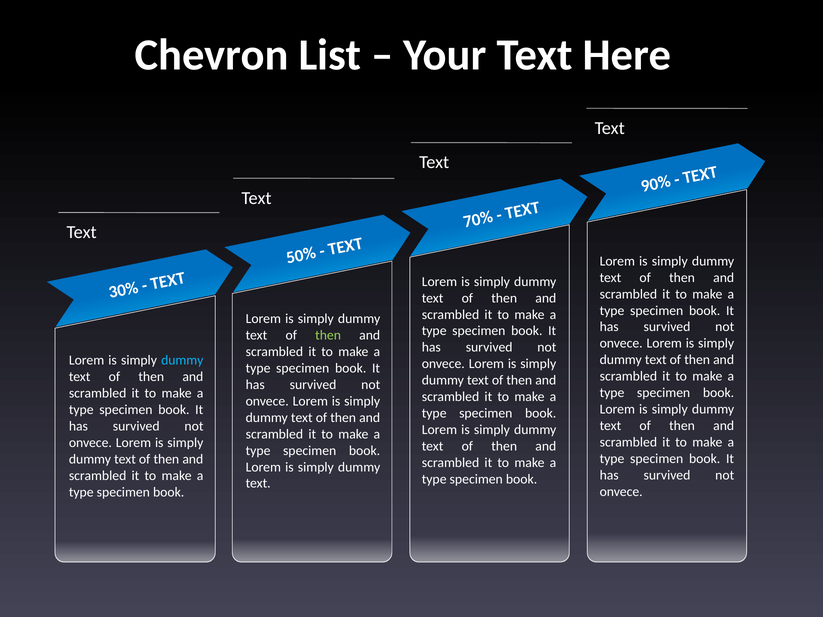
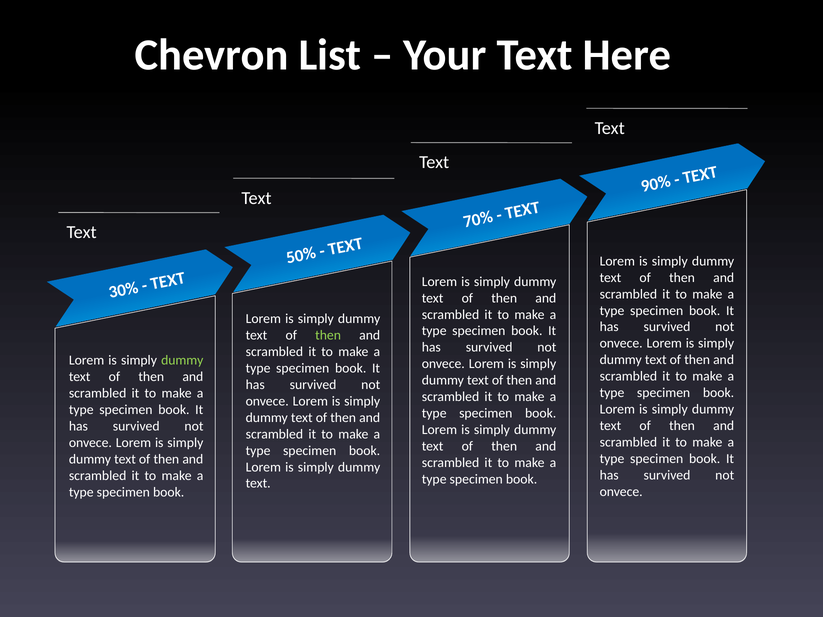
dummy at (182, 361) colour: light blue -> light green
